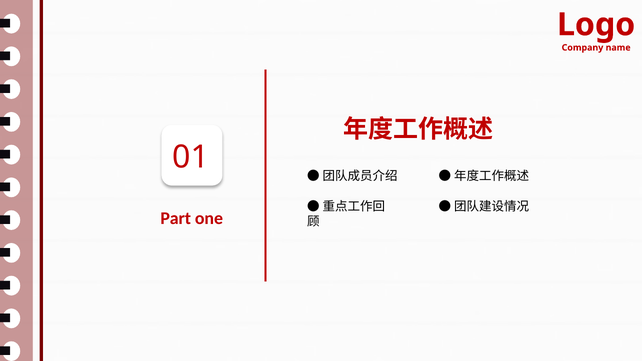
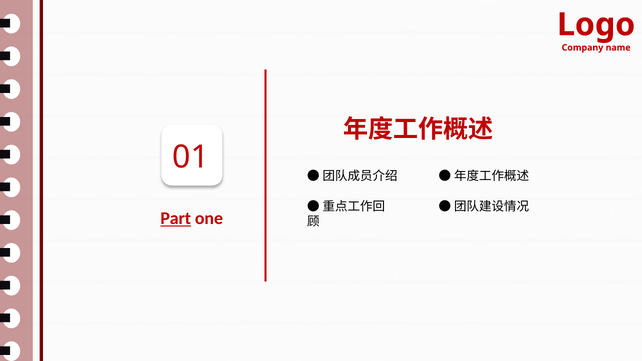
Part underline: none -> present
